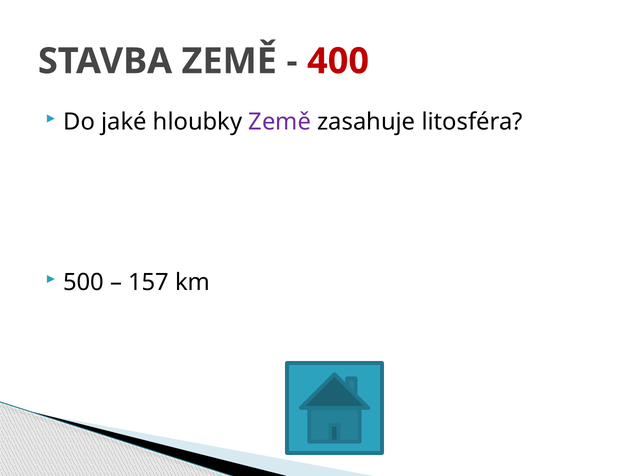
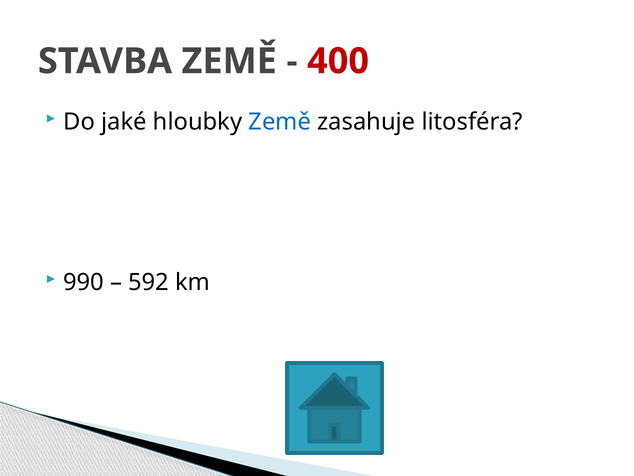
Země at (280, 122) colour: purple -> blue
500: 500 -> 990
157: 157 -> 592
